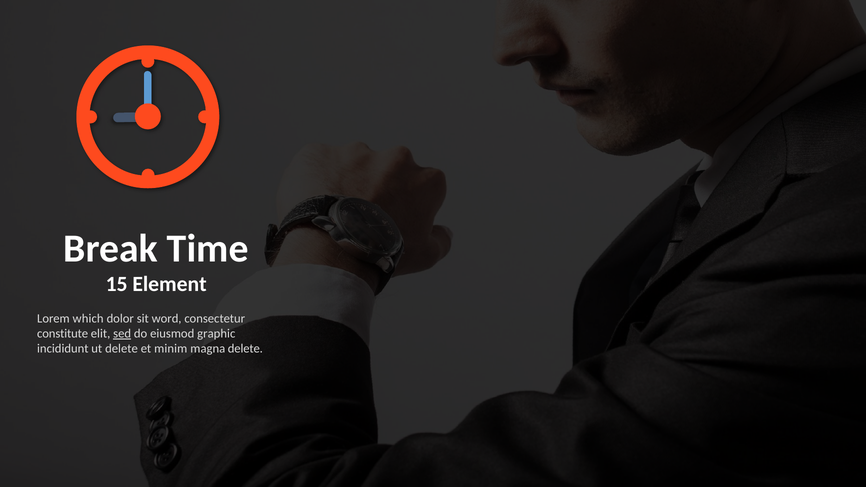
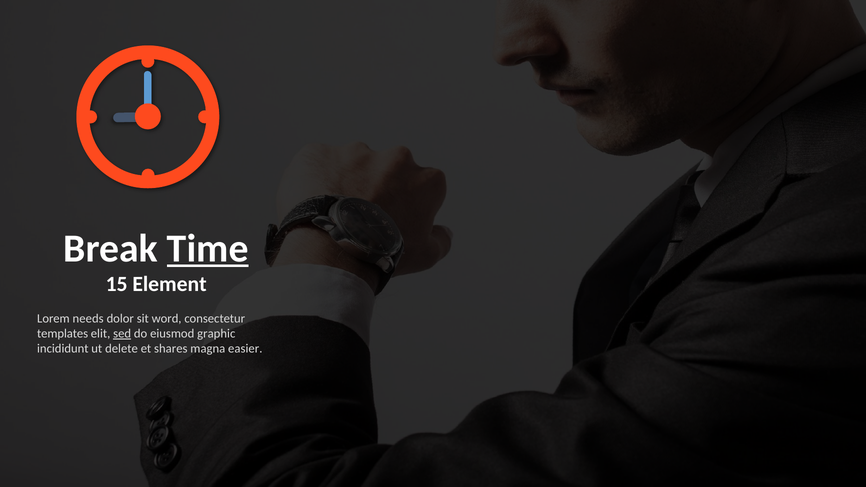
Time underline: none -> present
which: which -> needs
constitute: constitute -> templates
minim: minim -> shares
magna delete: delete -> easier
